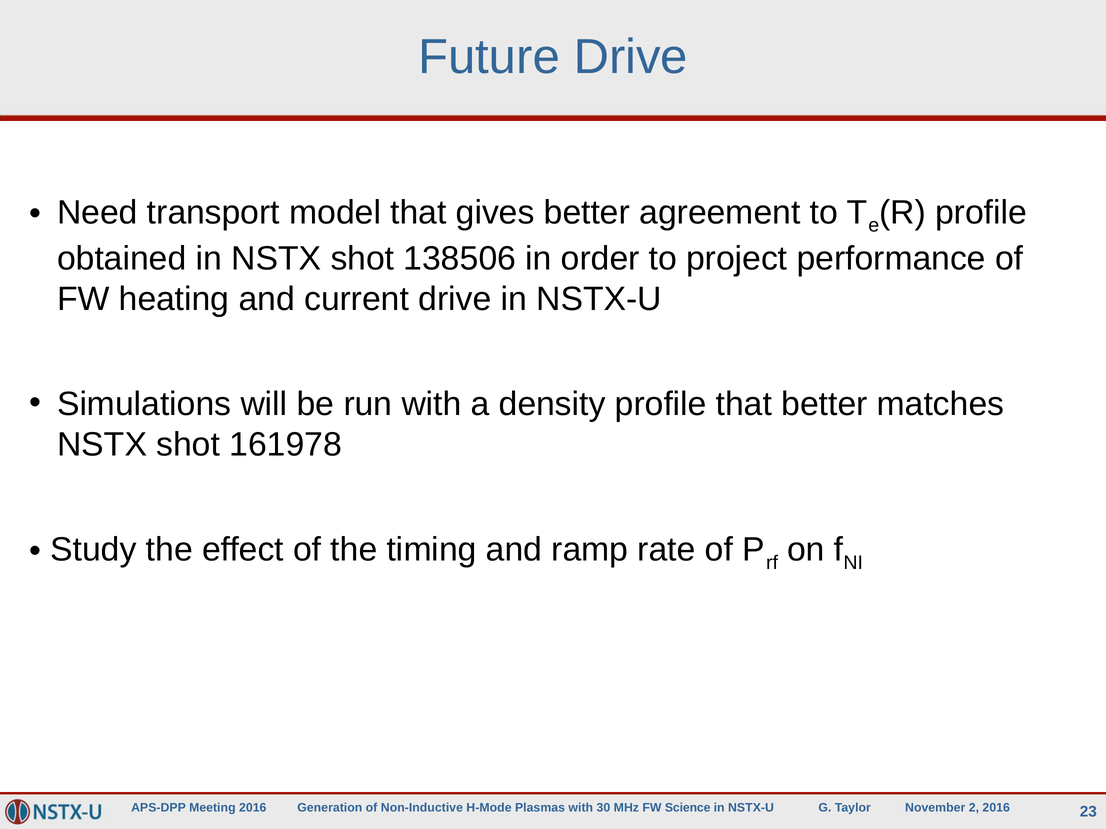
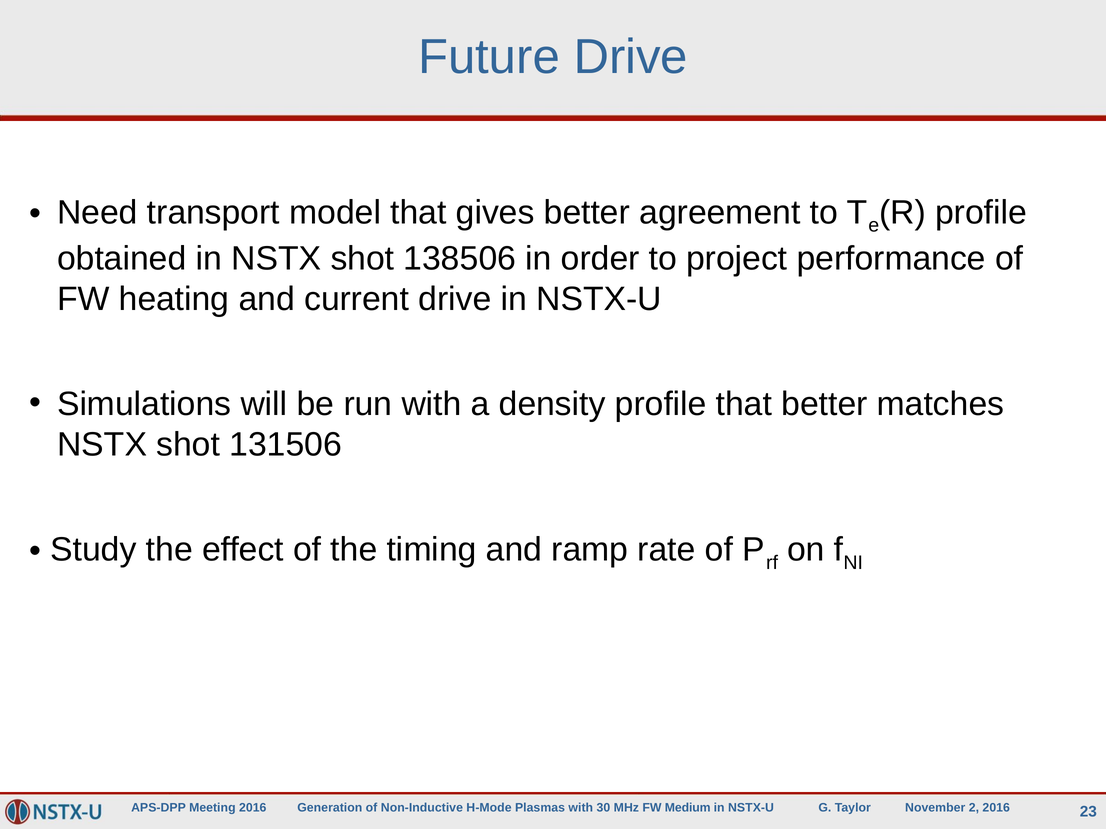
161978: 161978 -> 131506
Science: Science -> Medium
